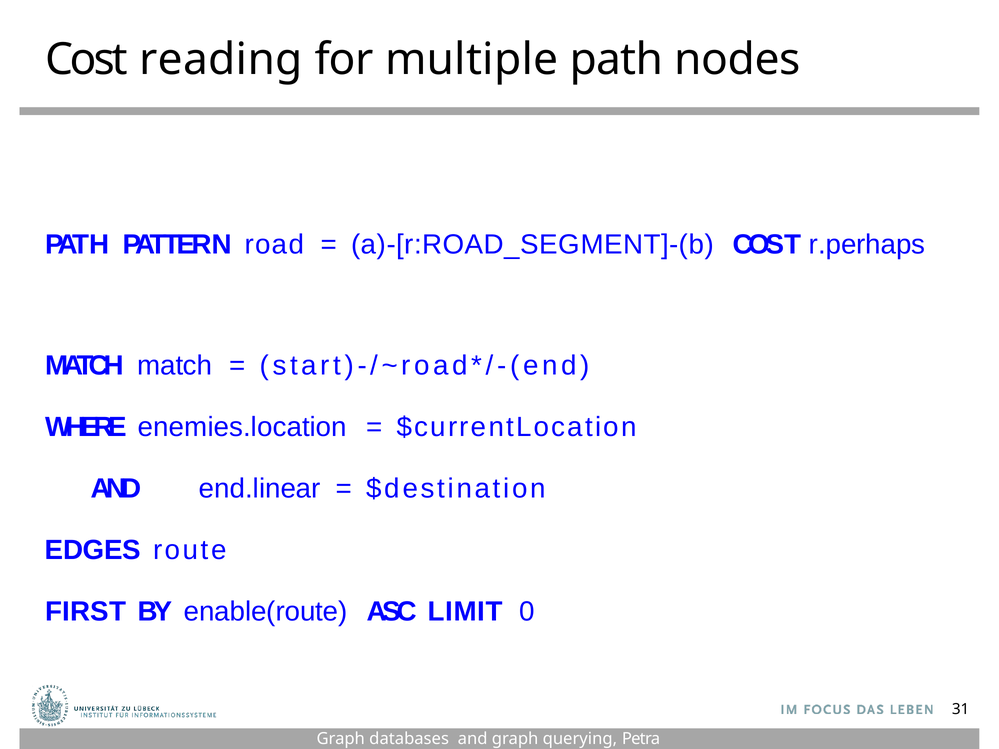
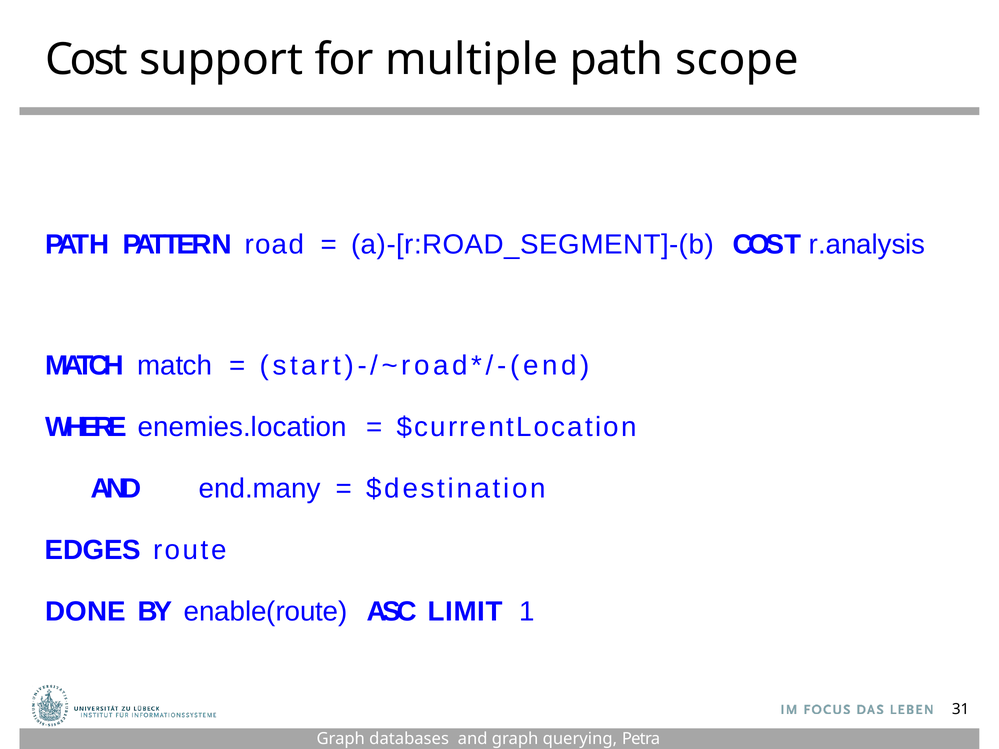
reading: reading -> support
nodes: nodes -> scope
r.perhaps: r.perhaps -> r.analysis
end.linear: end.linear -> end.many
FIRST: FIRST -> DONE
0: 0 -> 1
